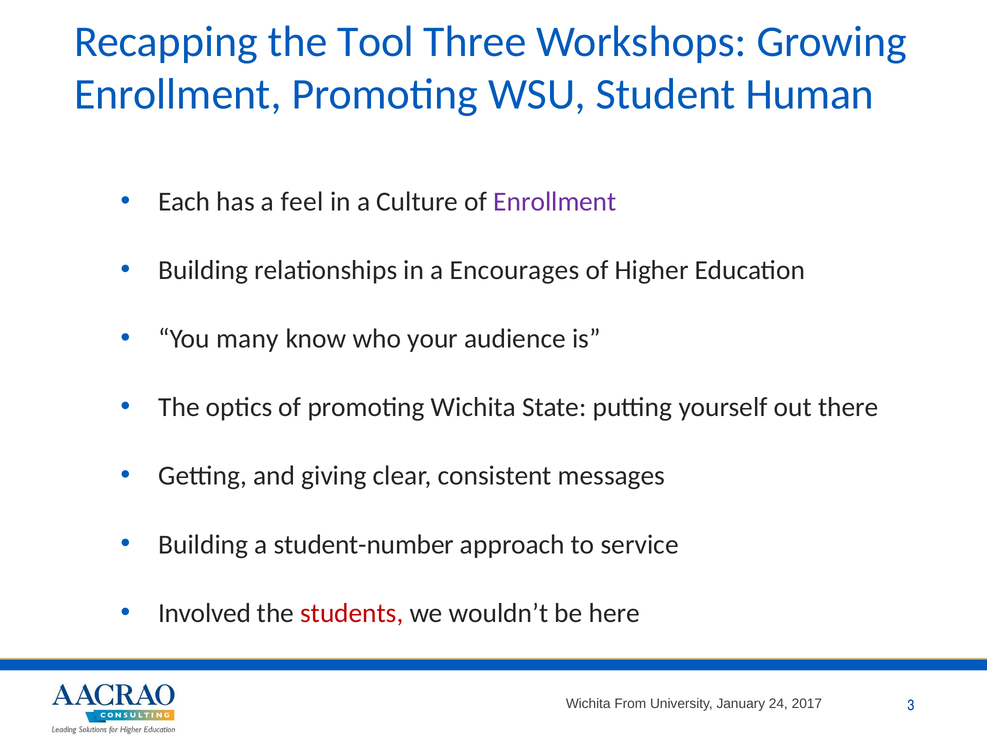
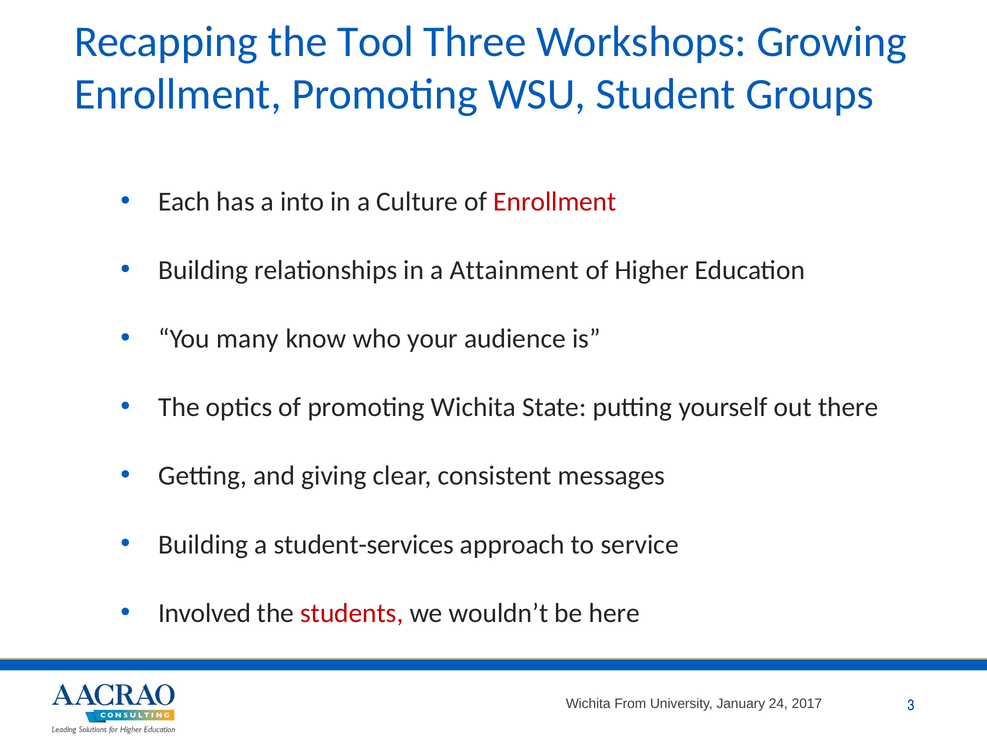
Human: Human -> Groups
feel: feel -> into
Enrollment at (555, 202) colour: purple -> red
Encourages: Encourages -> Attainment
student-number: student-number -> student-services
